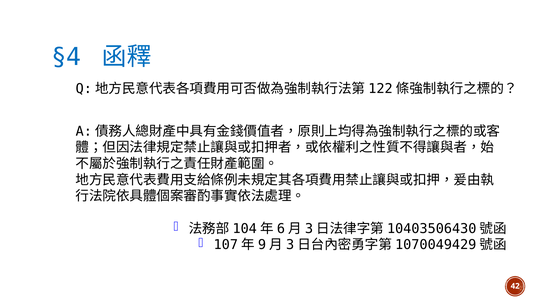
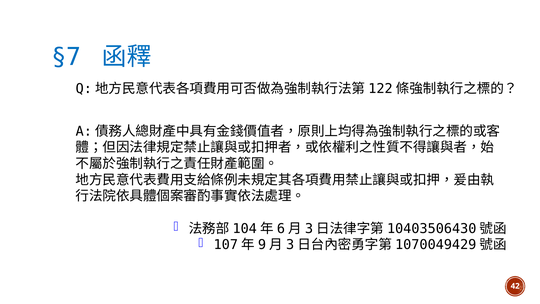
§4: §4 -> §7
